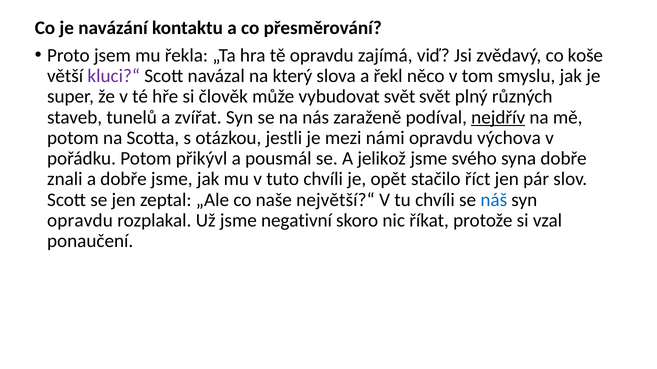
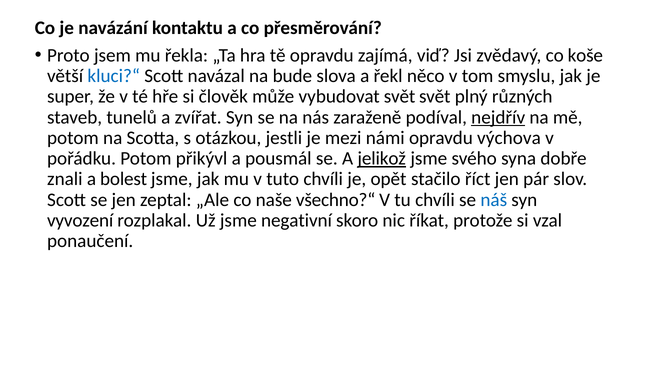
kluci?“ colour: purple -> blue
který: který -> bude
jelikož underline: none -> present
a dobře: dobře -> bolest
největší?“: největší?“ -> všechno?“
opravdu at (80, 221): opravdu -> vyvození
